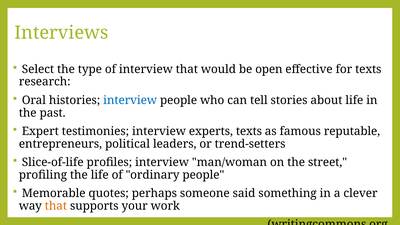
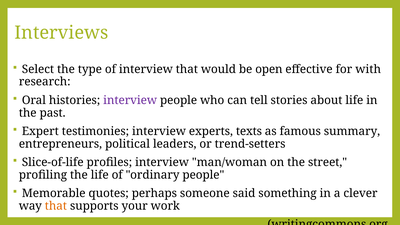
for texts: texts -> with
interview at (130, 100) colour: blue -> purple
reputable: reputable -> summary
